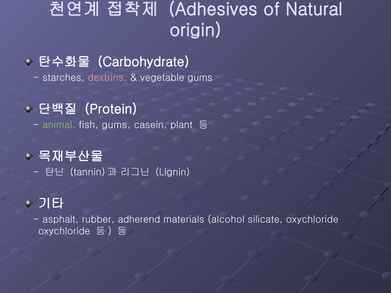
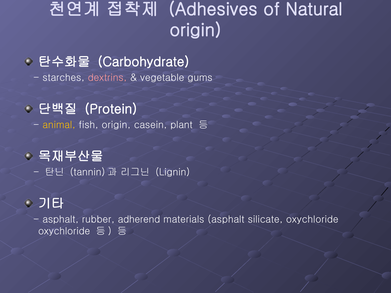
animal colour: light green -> yellow
fish gums: gums -> origin
materials alcohol: alcohol -> asphalt
